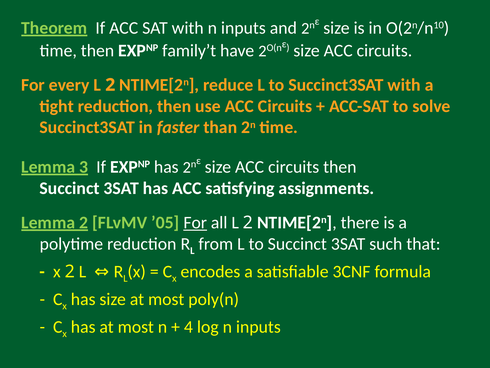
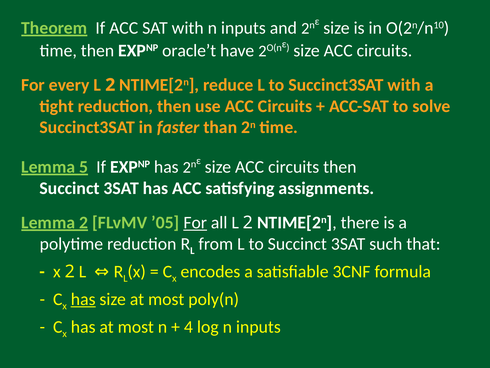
family’t: family’t -> oracle’t
3: 3 -> 5
has at (83, 299) underline: none -> present
